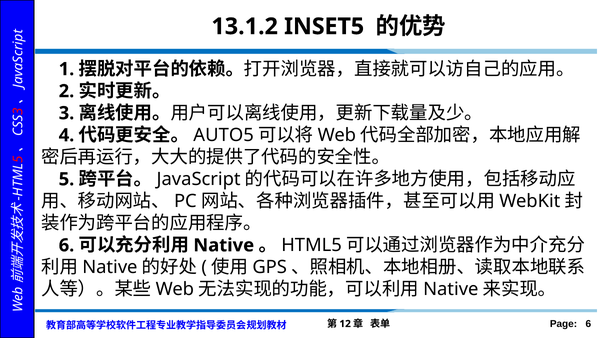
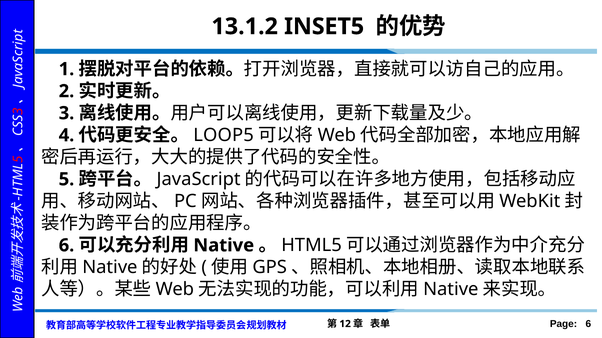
AUTO5: AUTO5 -> LOOP5
